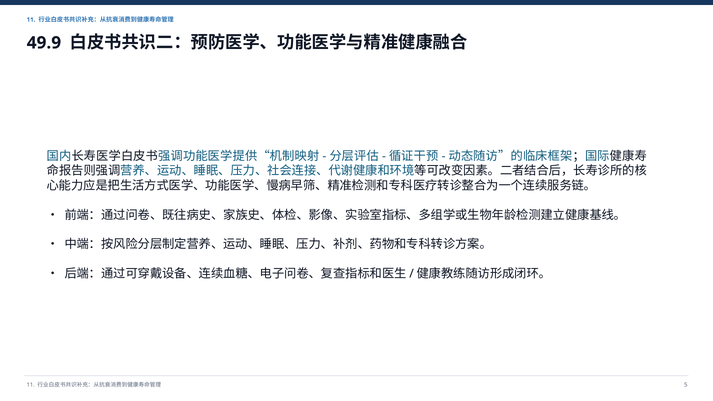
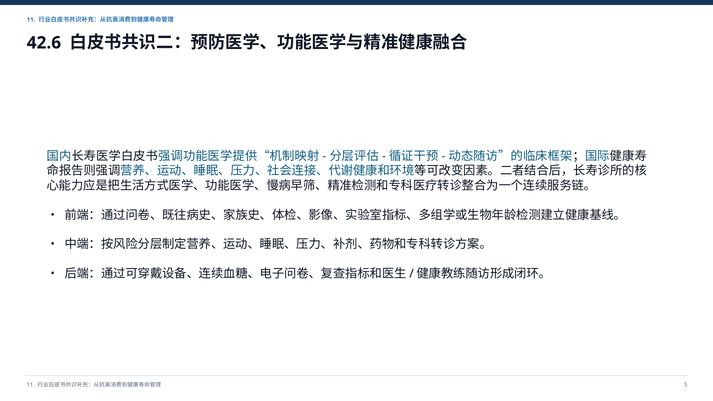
49.9: 49.9 -> 42.6
